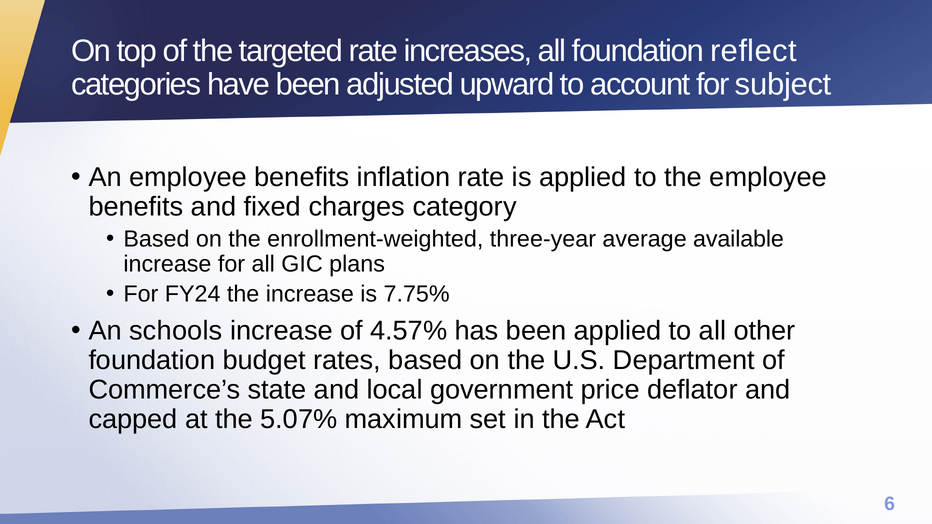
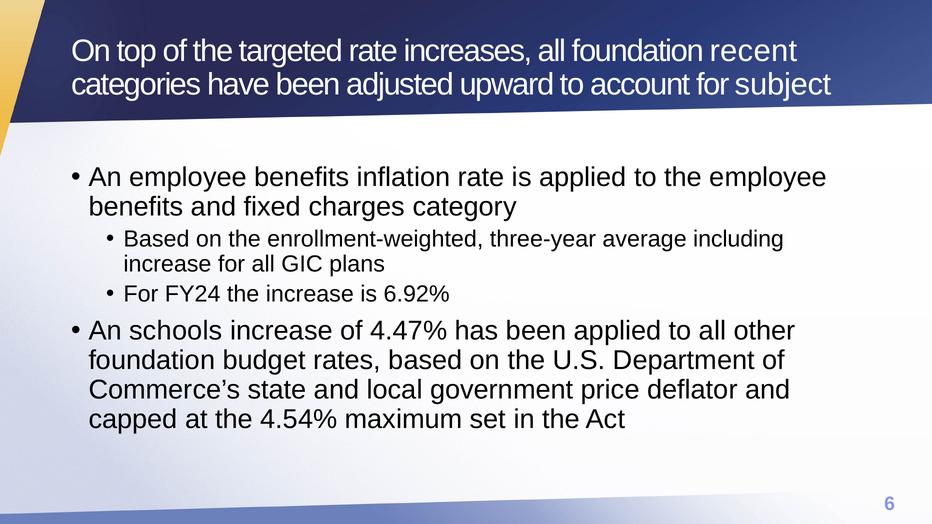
reflect: reflect -> recent
available: available -> including
7.75%: 7.75% -> 6.92%
4.57%: 4.57% -> 4.47%
5.07%: 5.07% -> 4.54%
